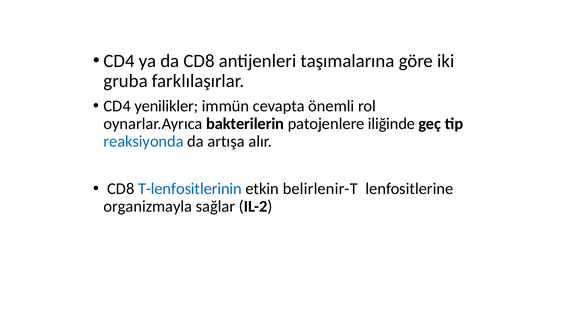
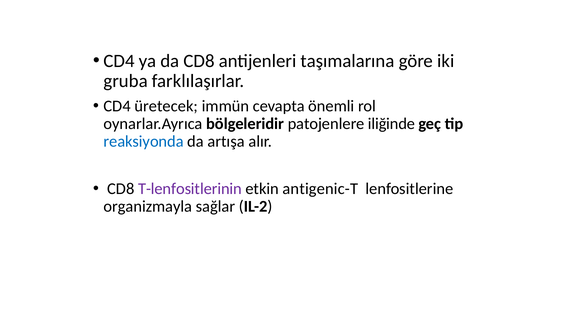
yenilikler: yenilikler -> üretecek
bakterilerin: bakterilerin -> bölgeleridir
T-lenfositlerinin colour: blue -> purple
belirlenir-T: belirlenir-T -> antigenic-T
